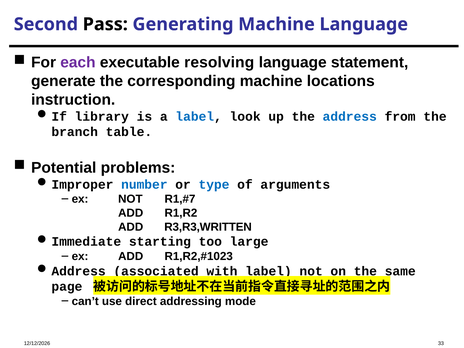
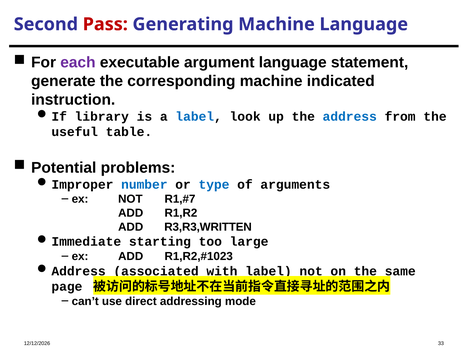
Pass colour: black -> red
resolving: resolving -> argument
locations: locations -> indicated
branch: branch -> useful
